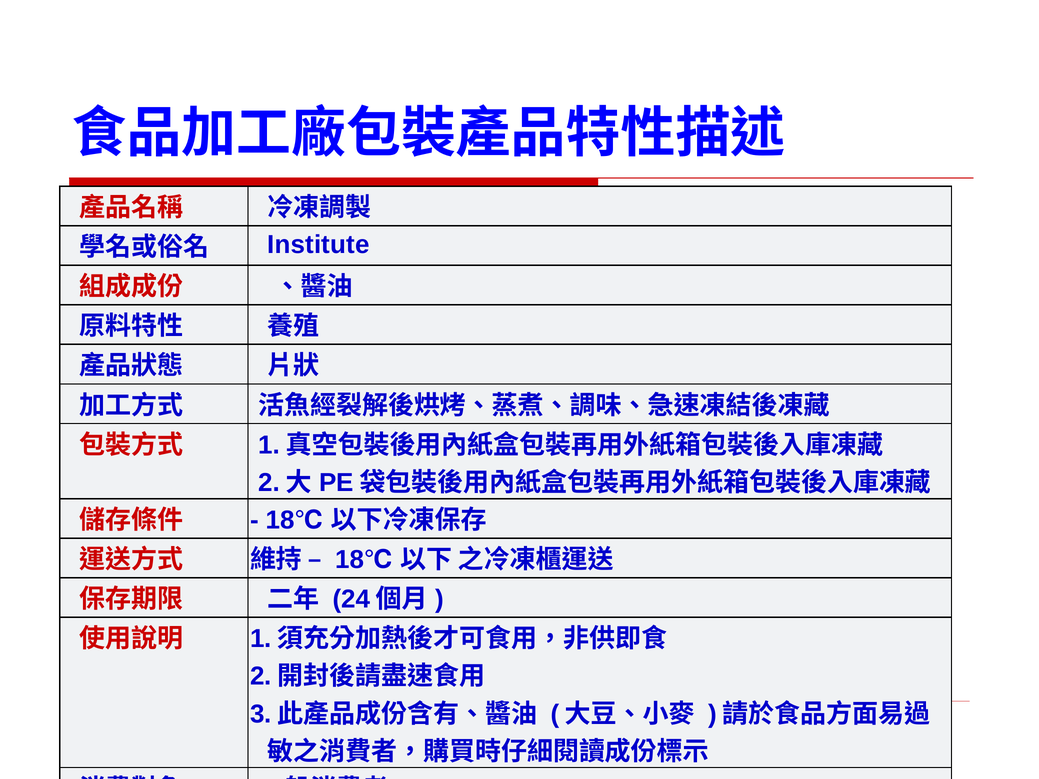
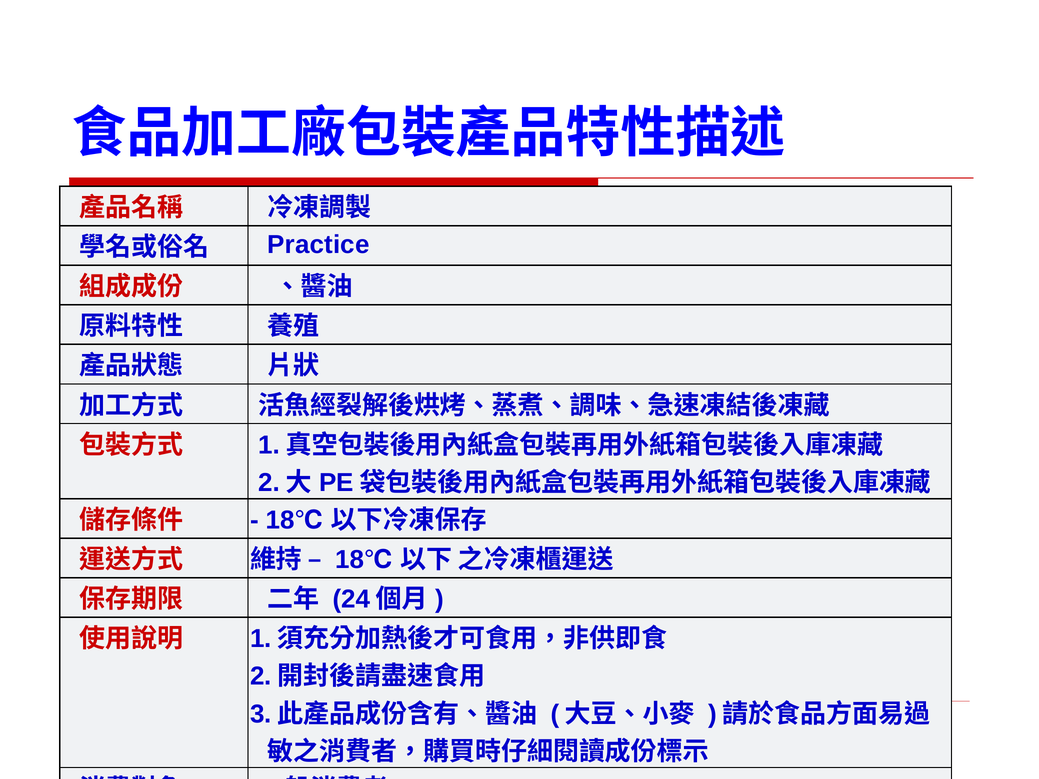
Institute: Institute -> Practice
